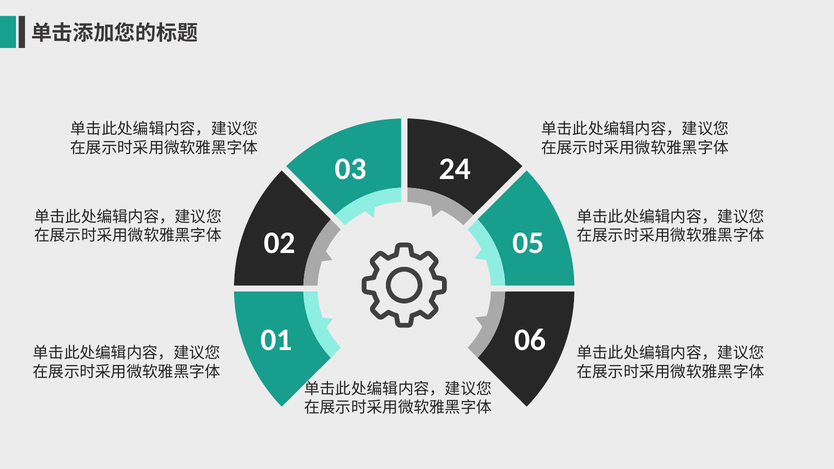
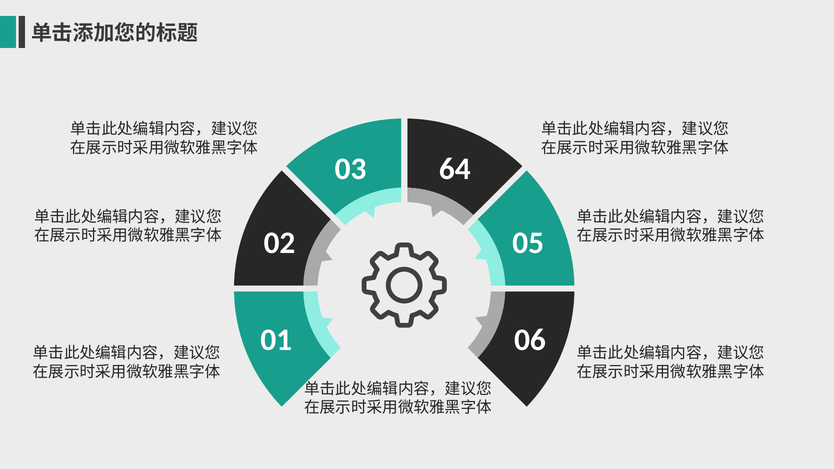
24: 24 -> 64
